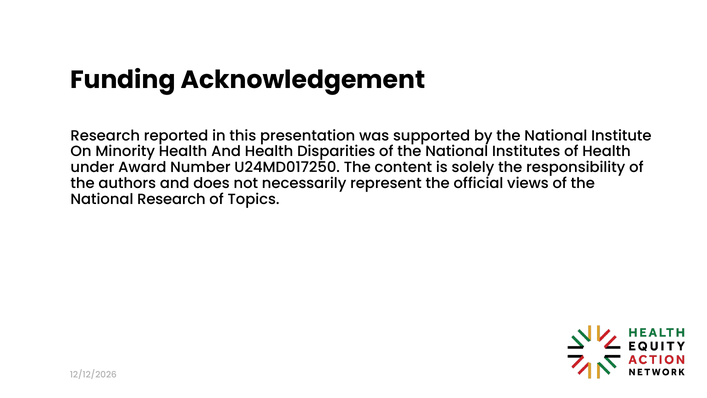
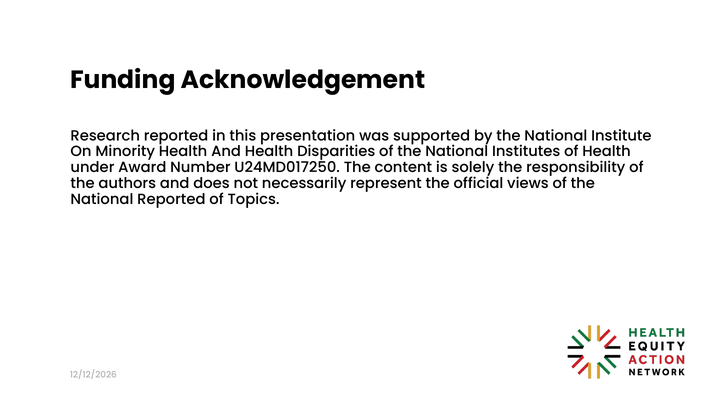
National Research: Research -> Reported
